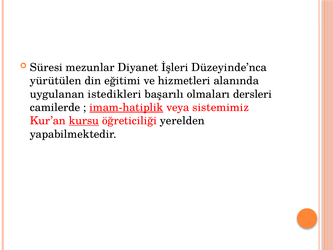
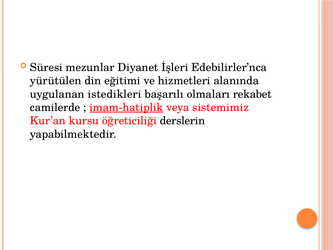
Düzeyinde’nca: Düzeyinde’nca -> Edebilirler’nca
dersleri: dersleri -> rekabet
kursu underline: present -> none
yerelden: yerelden -> derslerin
